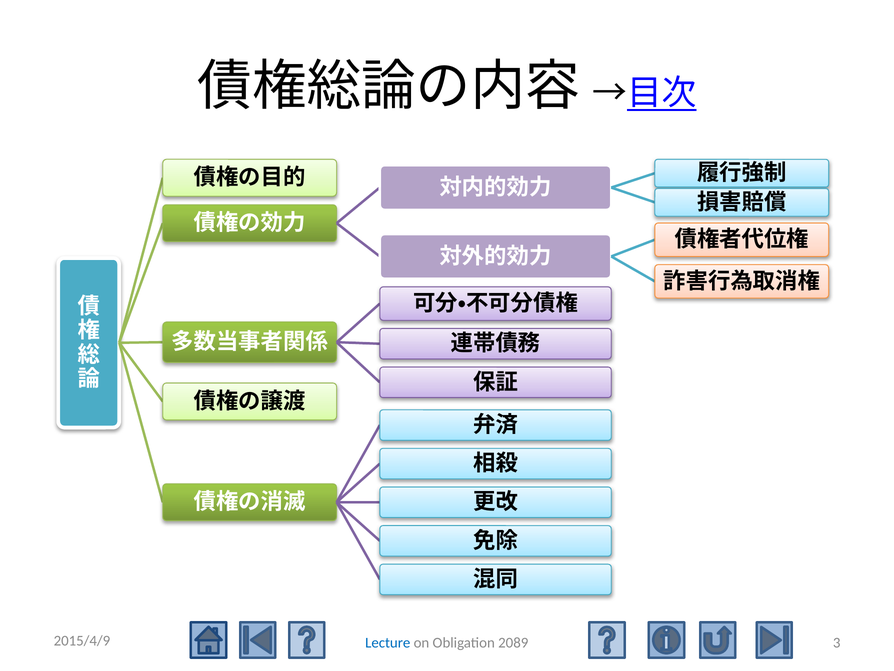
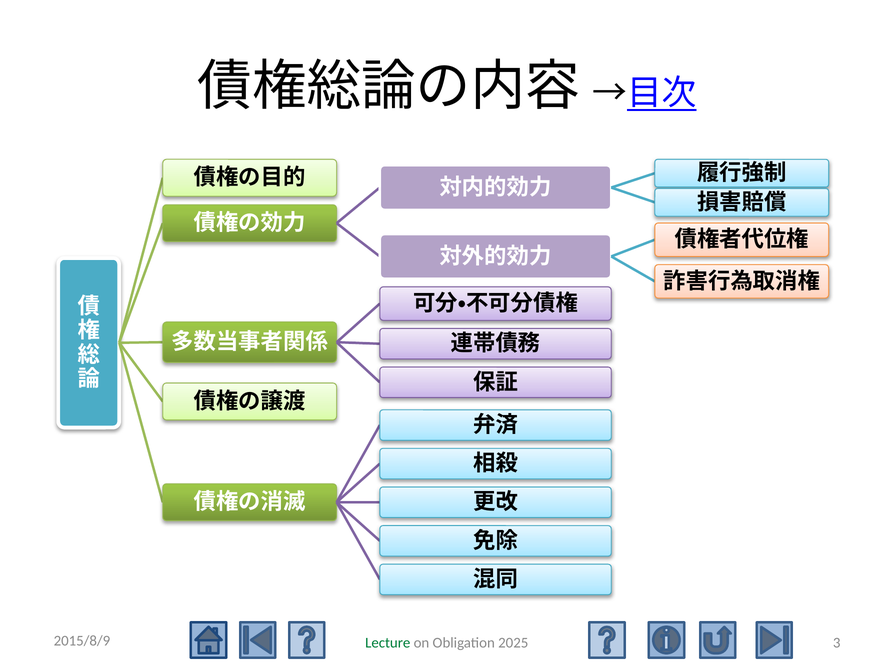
2015/4/9: 2015/4/9 -> 2015/8/9
Lecture colour: blue -> green
2089: 2089 -> 2025
